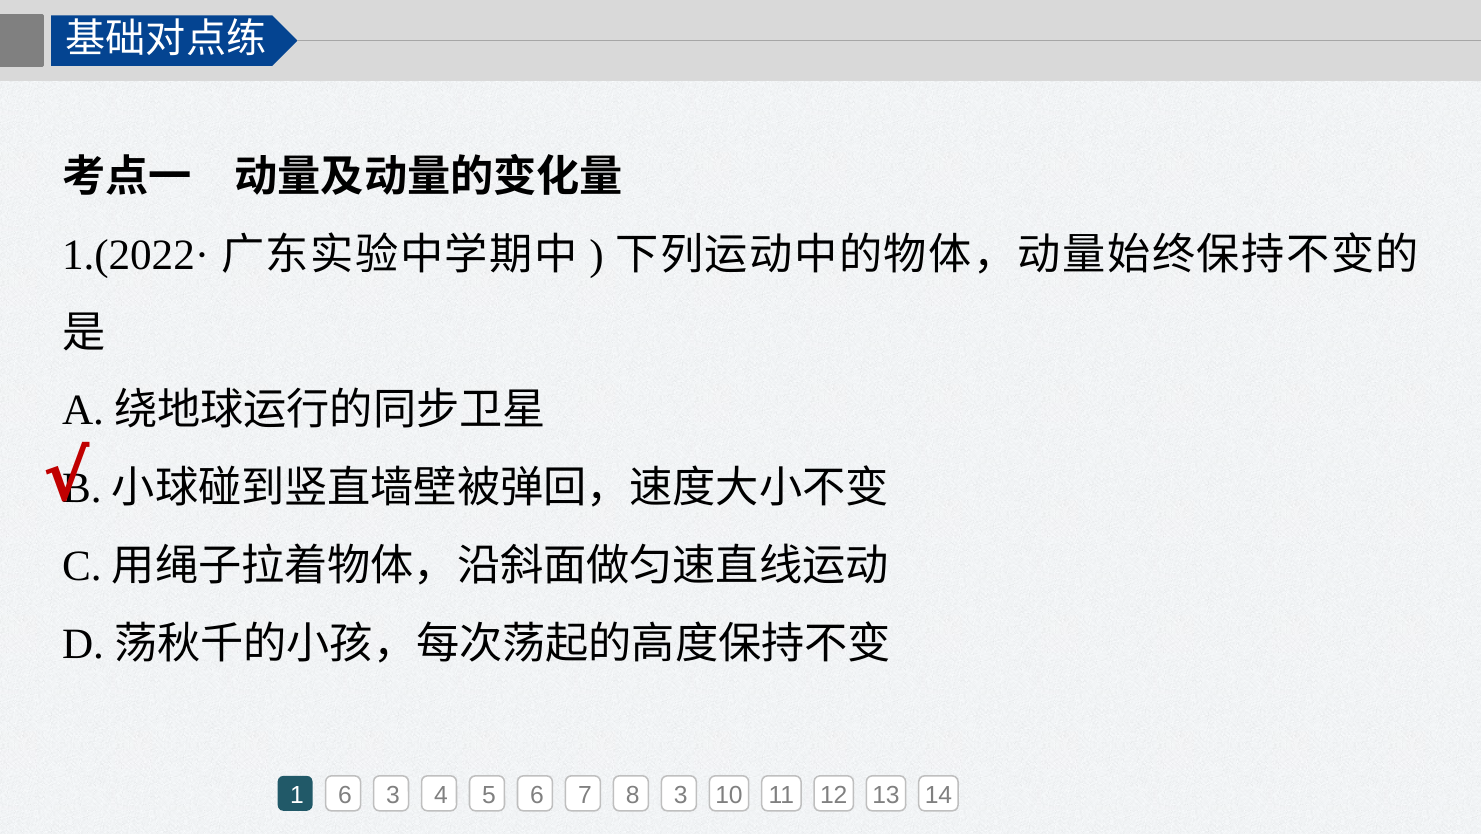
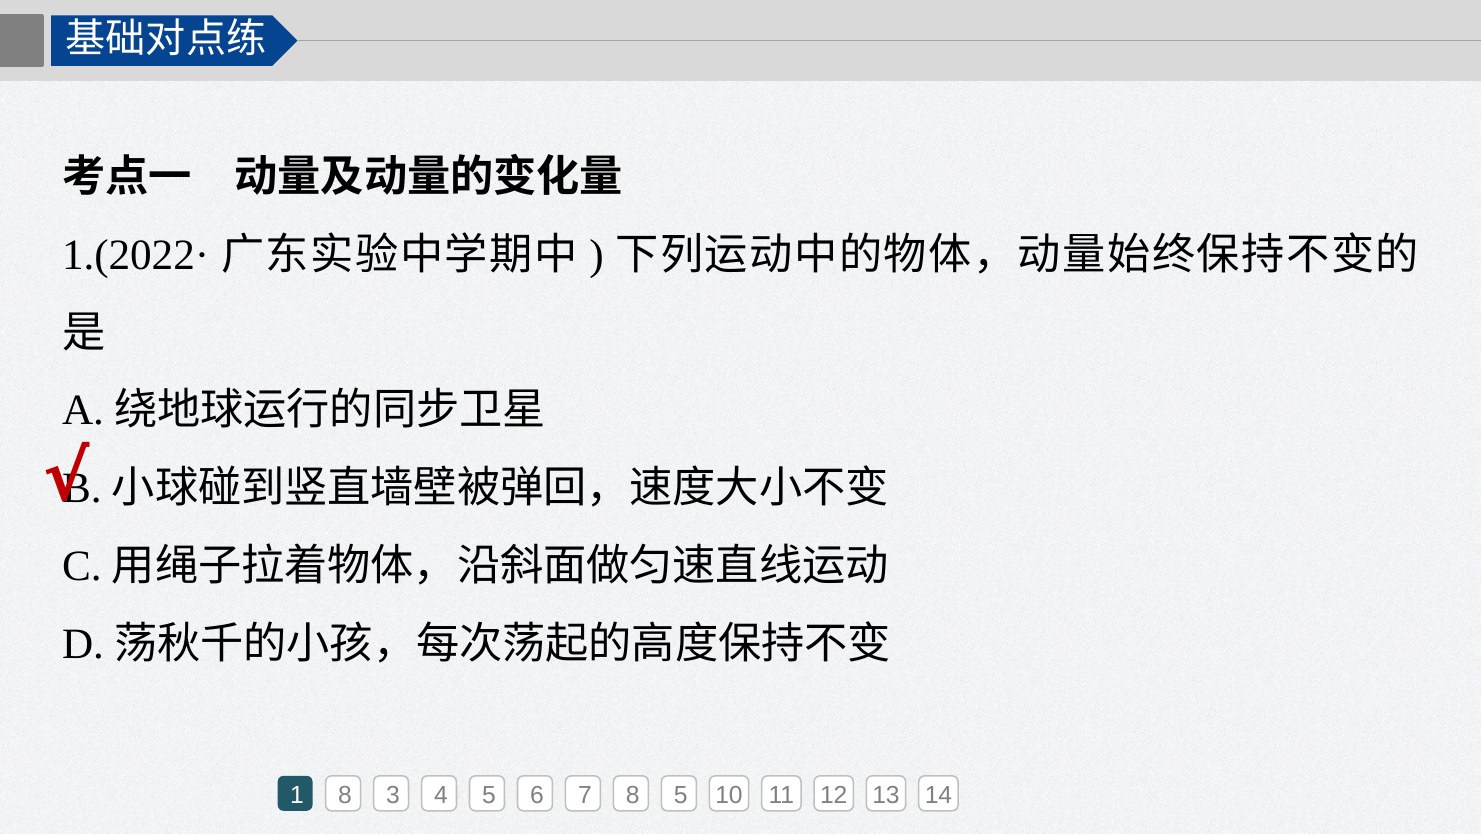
1 6: 6 -> 8
8 3: 3 -> 5
